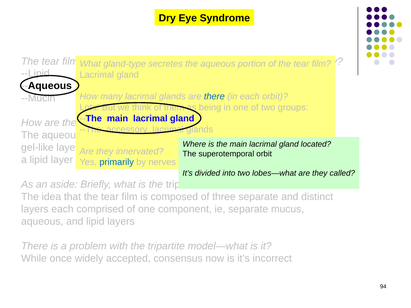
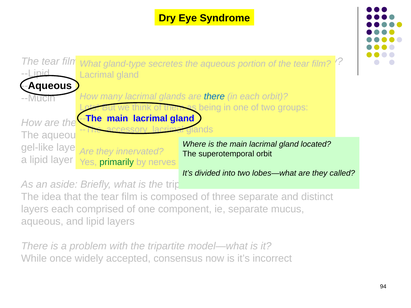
primarily colour: blue -> green
